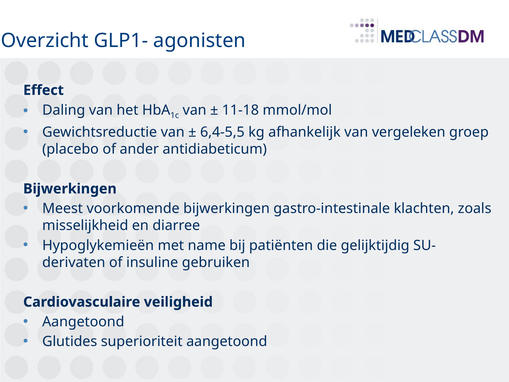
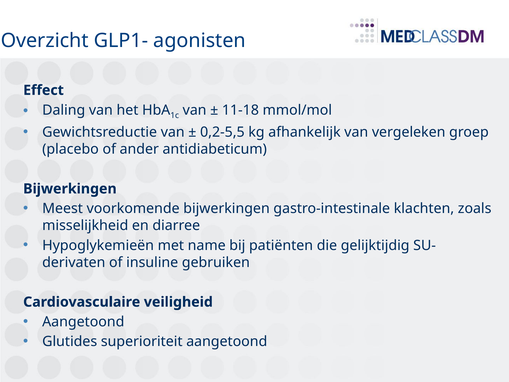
6,4-5,5: 6,4-5,5 -> 0,2-5,5
